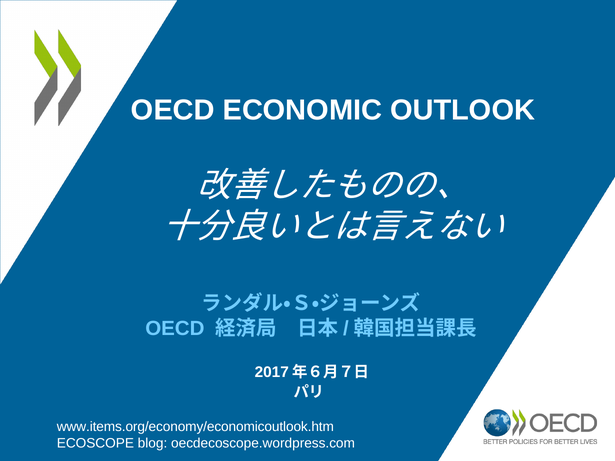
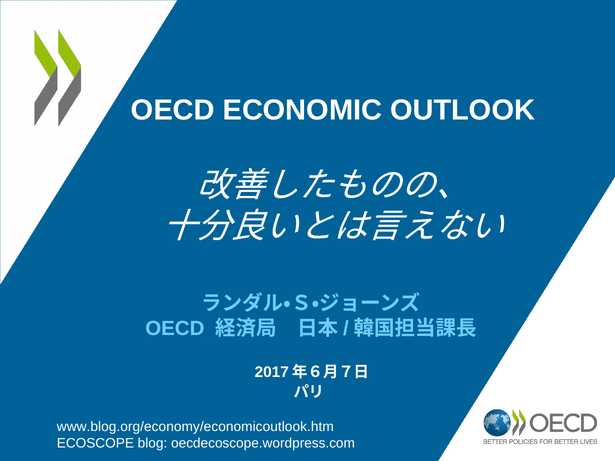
www.items.org/economy/economicoutlook.htm: www.items.org/economy/economicoutlook.htm -> www.blog.org/economy/economicoutlook.htm
